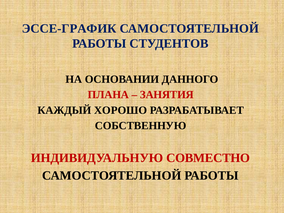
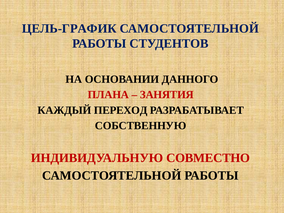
ЭССЕ-ГРАФИК: ЭССЕ-ГРАФИК -> ЦЕЛЬ-ГРАФИК
ХОРОШО: ХОРОШО -> ПЕРЕХОД
